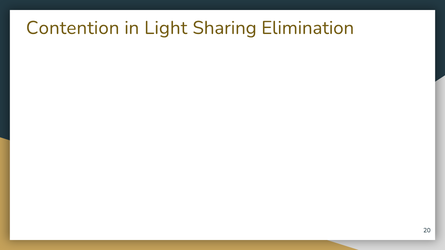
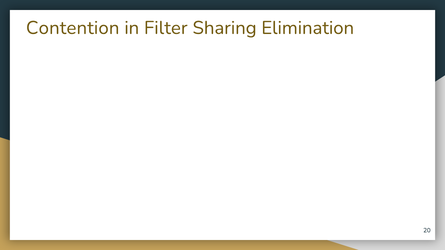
Light: Light -> Filter
